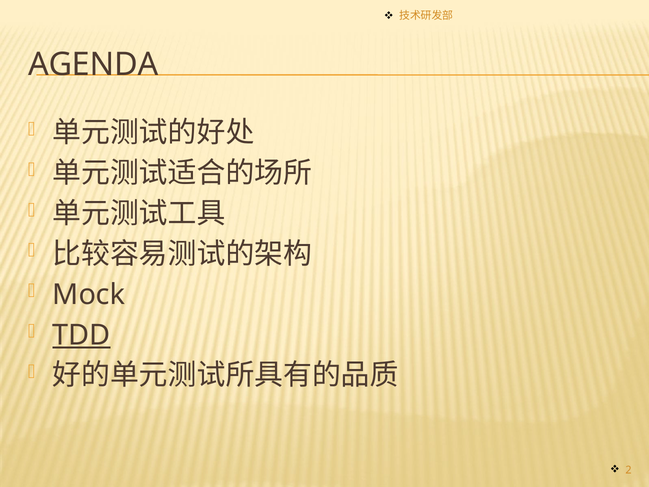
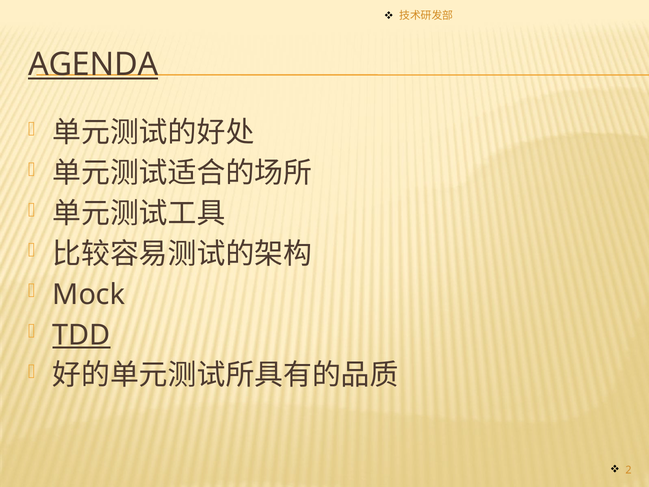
AGENDA underline: none -> present
